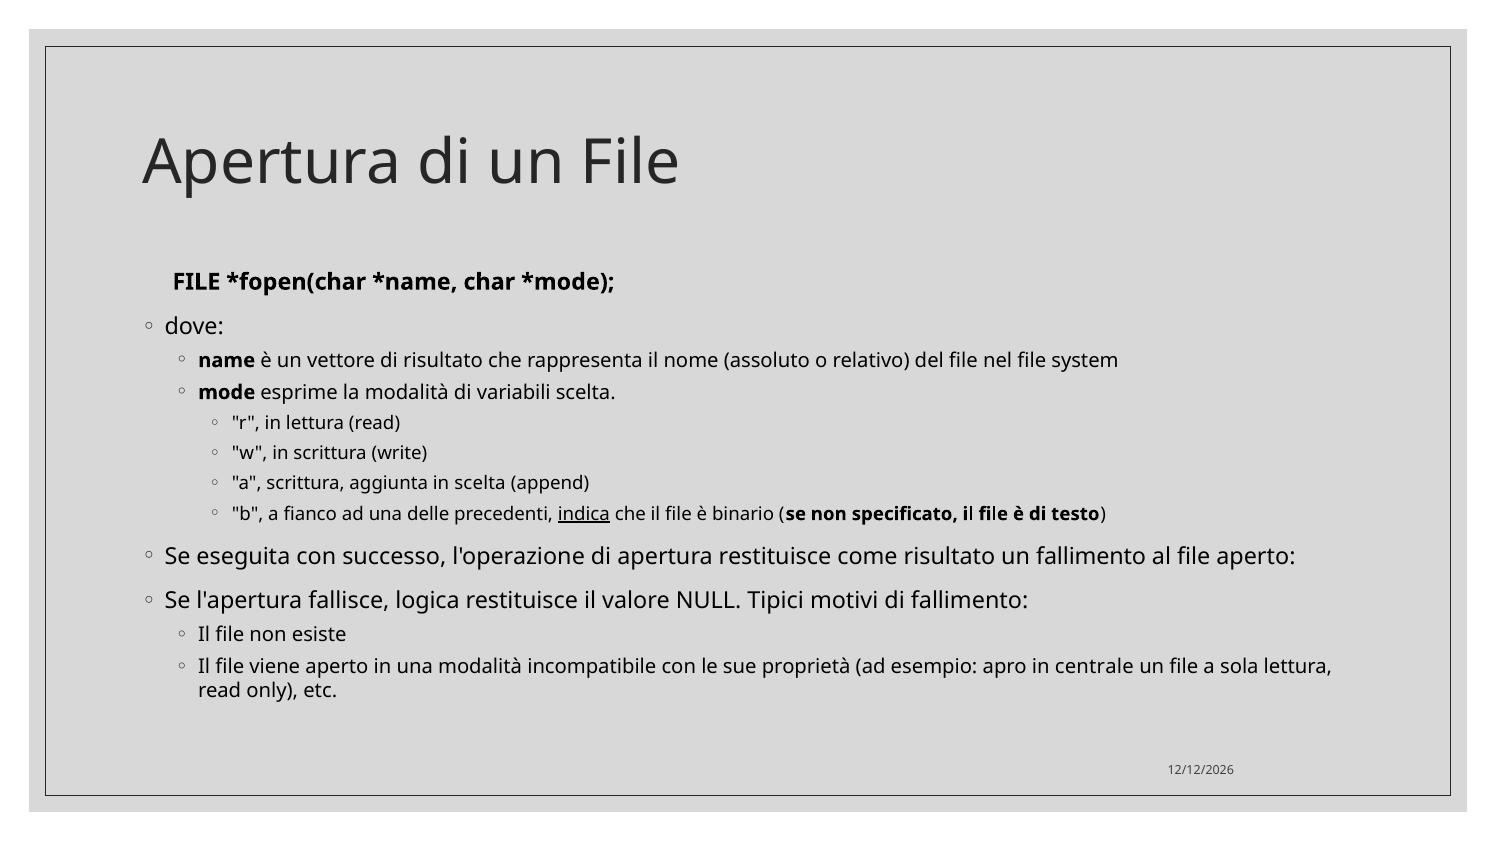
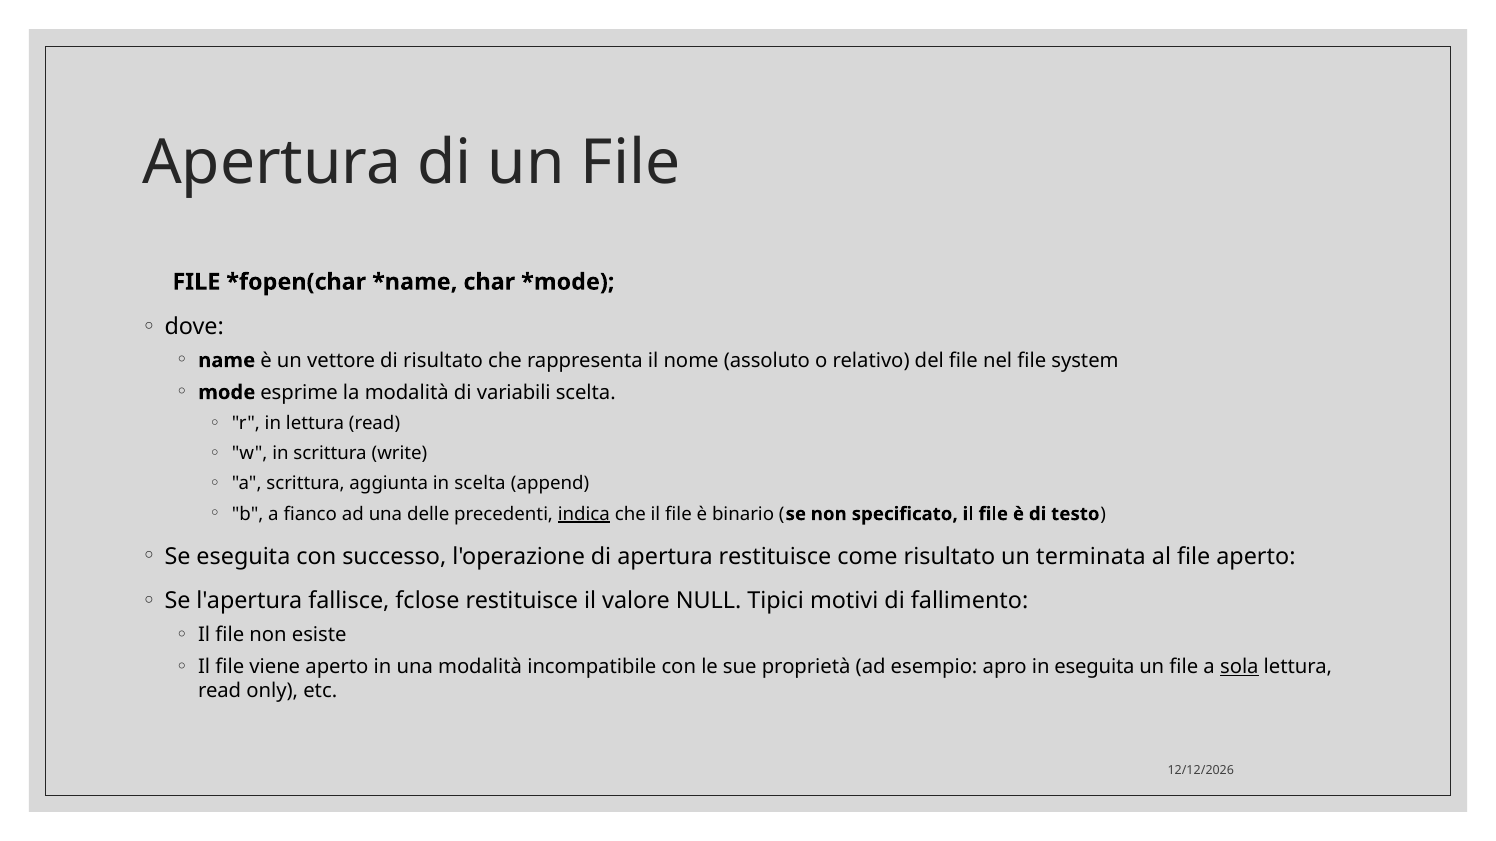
un fallimento: fallimento -> terminata
logica: logica -> fclose
in centrale: centrale -> eseguita
sola underline: none -> present
